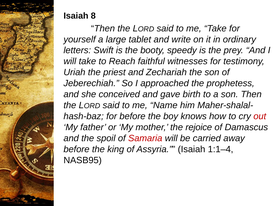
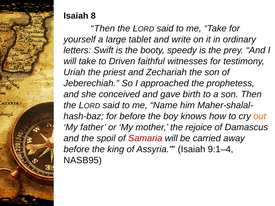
Reach: Reach -> Driven
out colour: red -> orange
1:1–4: 1:1–4 -> 9:1–4
